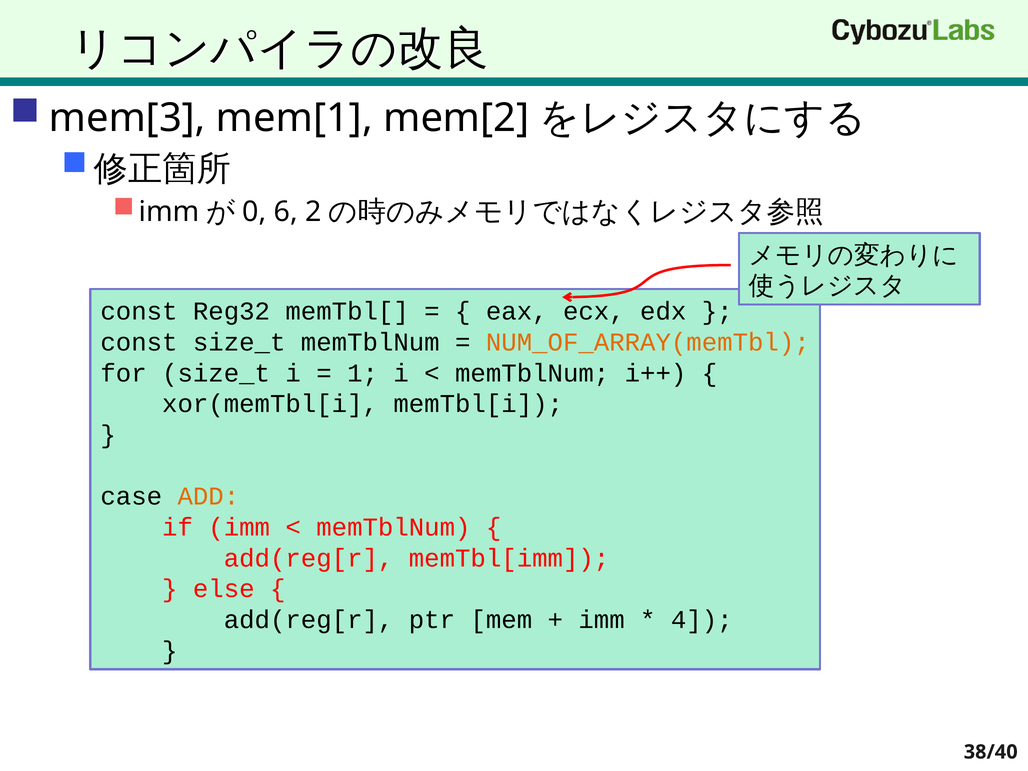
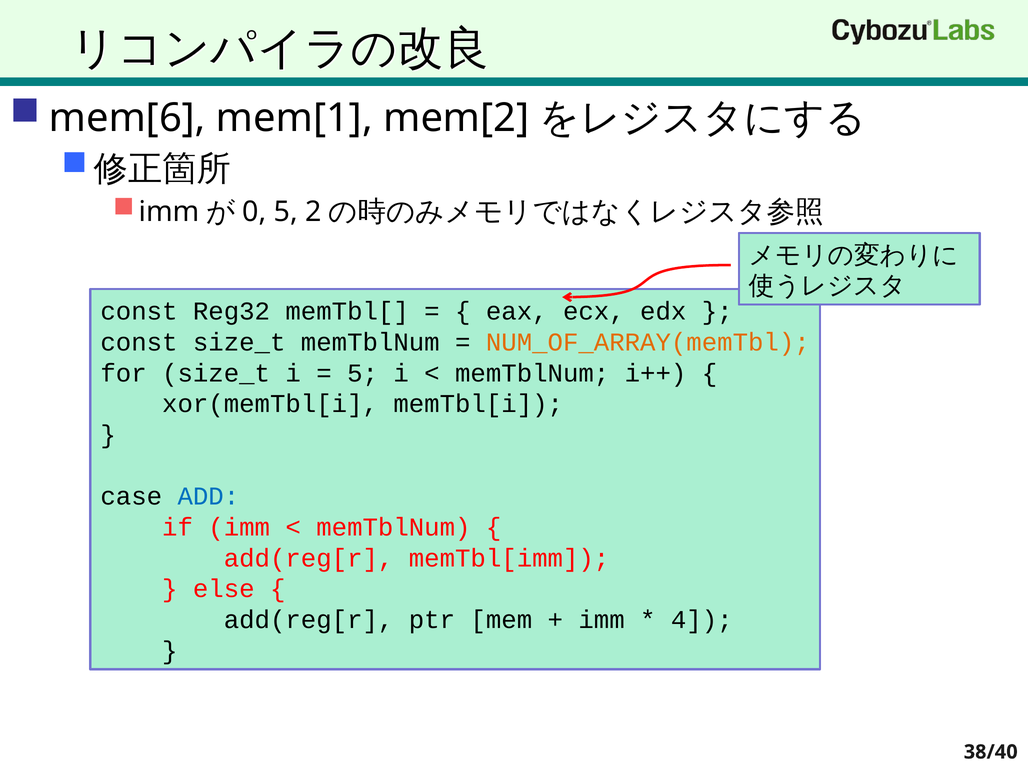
mem[3: mem[3 -> mem[6
6 at (286, 212): 6 -> 5
1 at (363, 373): 1 -> 5
ADD colour: orange -> blue
